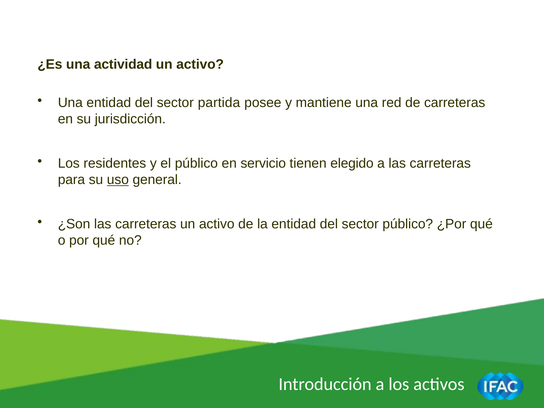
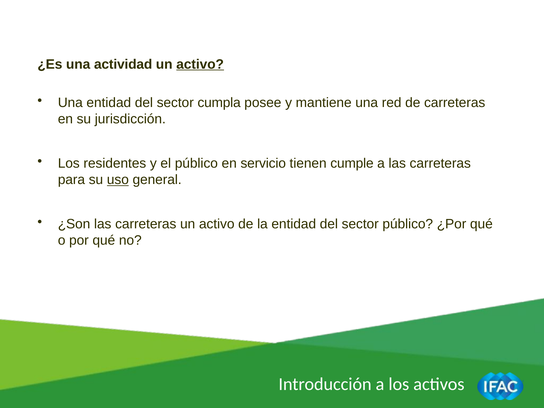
activo at (200, 64) underline: none -> present
partida: partida -> cumpla
elegido: elegido -> cumple
